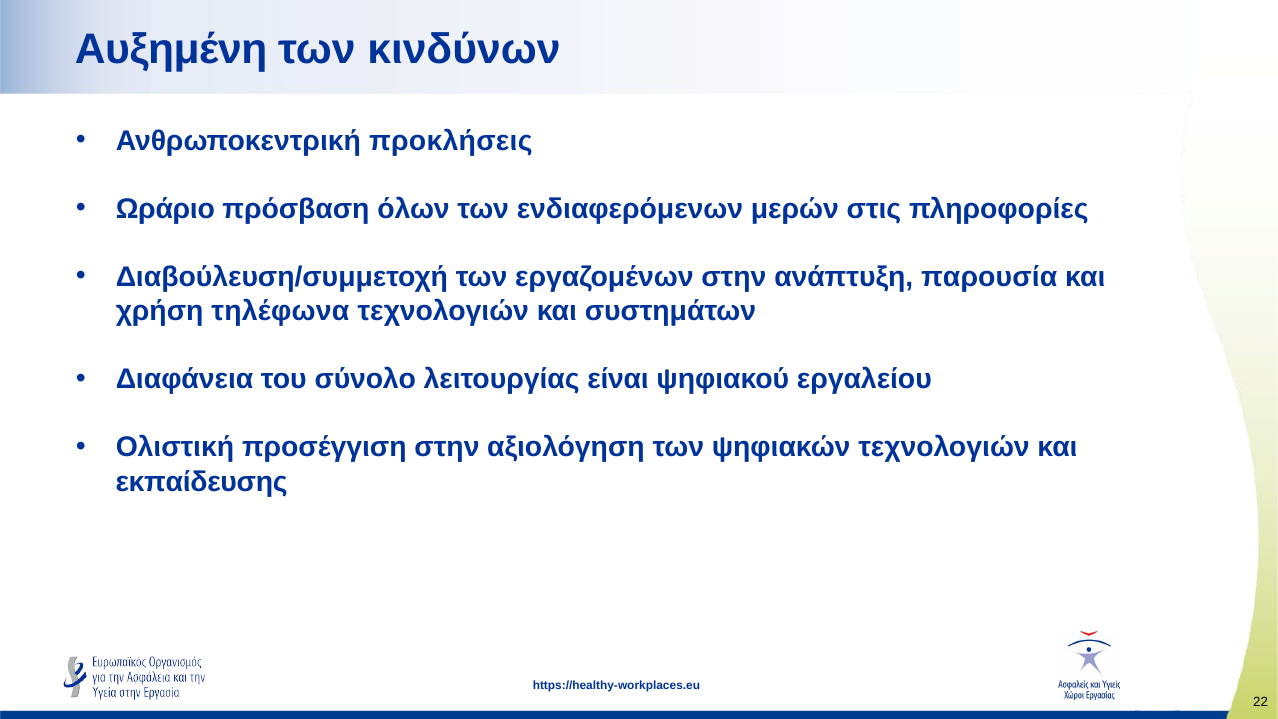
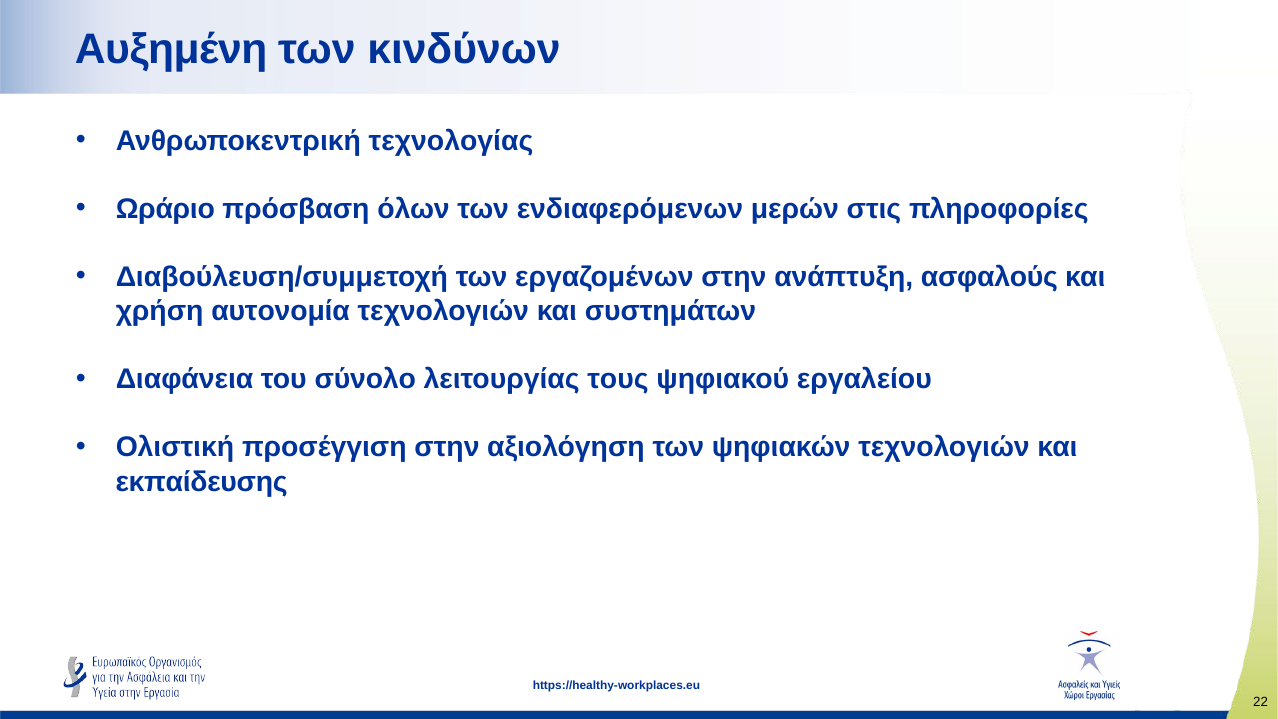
προκλήσεις: προκλήσεις -> τεχνολογίας
παρουσία: παρουσία -> ασφαλούς
τηλέφωνα: τηλέφωνα -> αυτονομία
είναι: είναι -> τους
